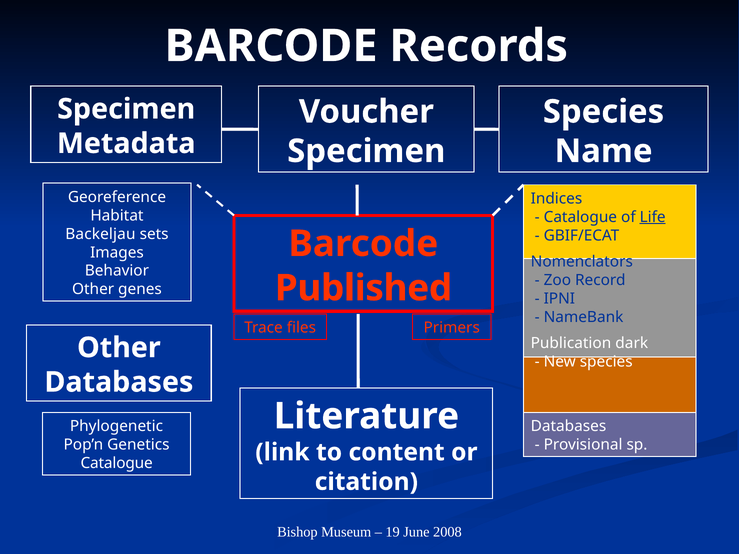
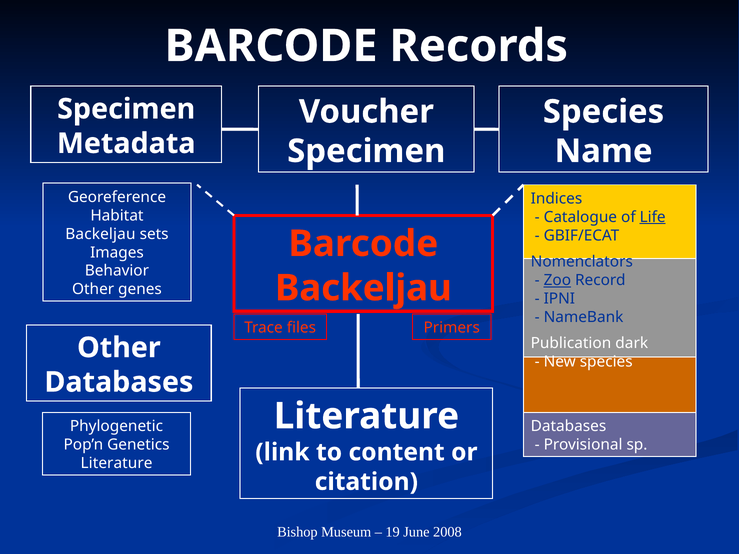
Zoo underline: none -> present
Published at (363, 288): Published -> Backeljau
Catalogue at (117, 464): Catalogue -> Literature
